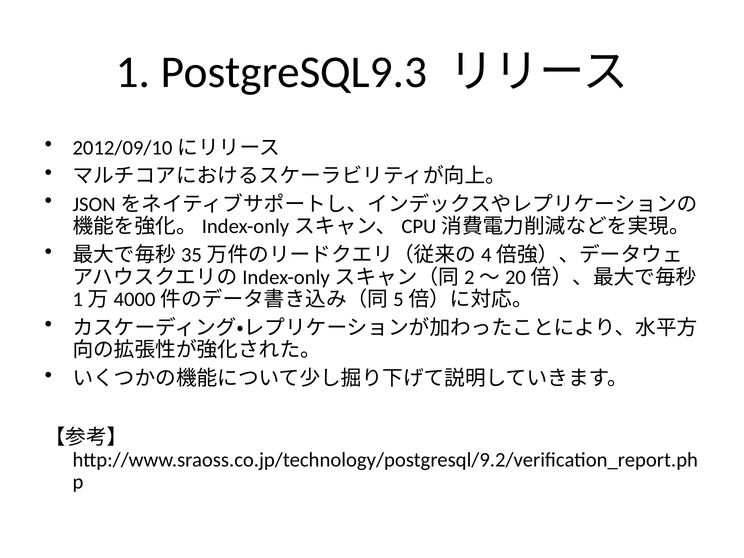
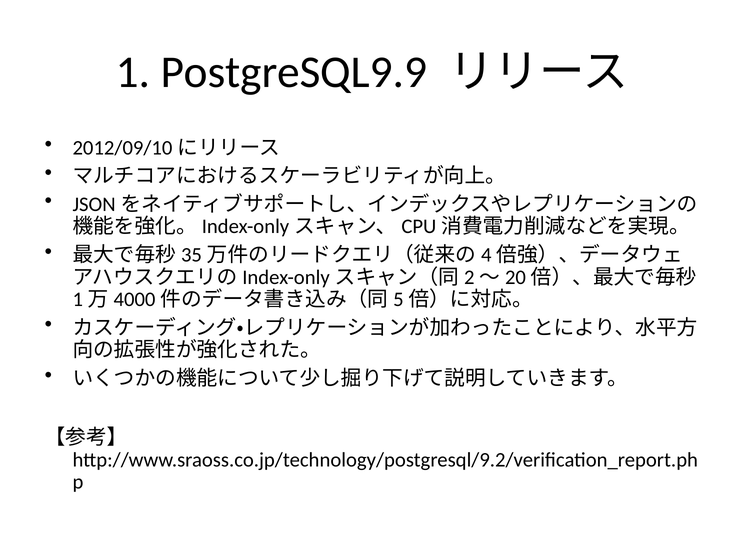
PostgreSQL9.3: PostgreSQL9.3 -> PostgreSQL9.9
